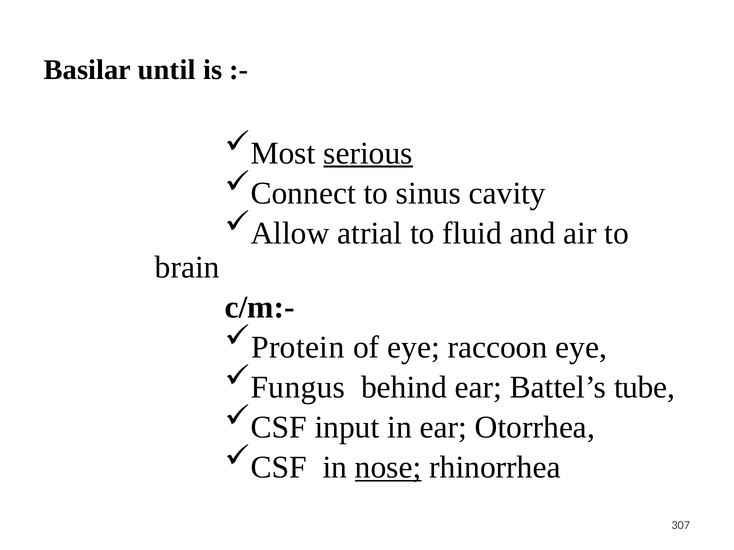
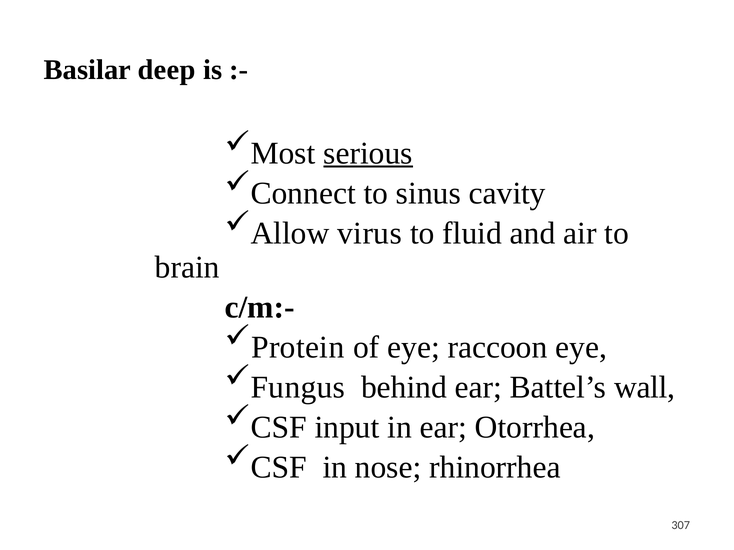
until: until -> deep
atrial: atrial -> virus
tube: tube -> wall
nose underline: present -> none
